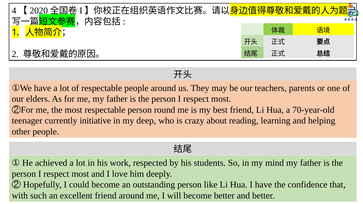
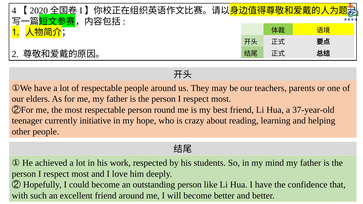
70-year-old: 70-year-old -> 37-year-old
deep: deep -> hope
